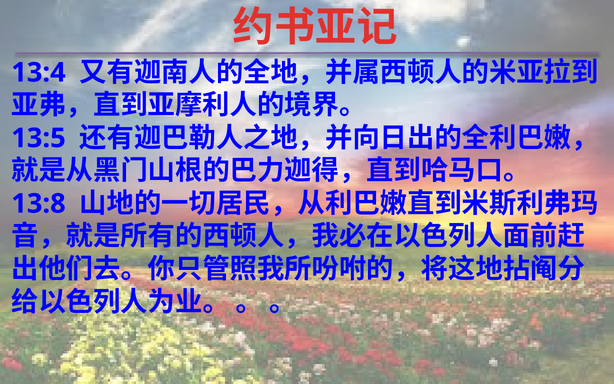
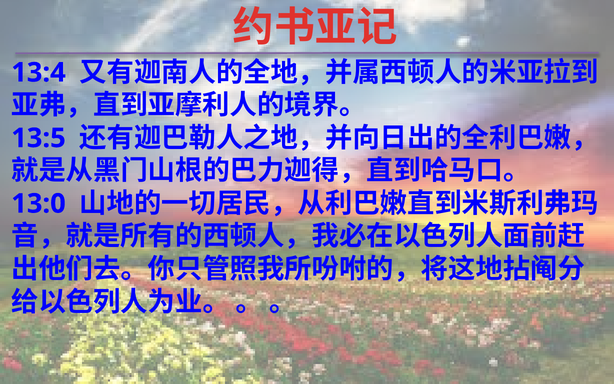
13:8: 13:8 -> 13:0
